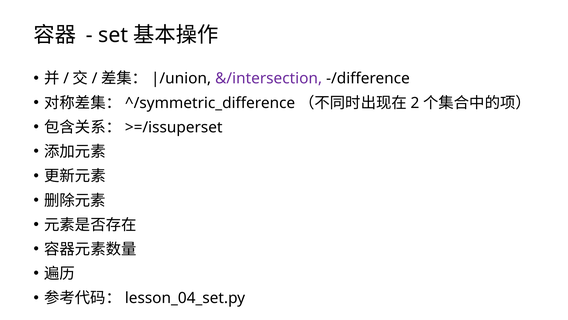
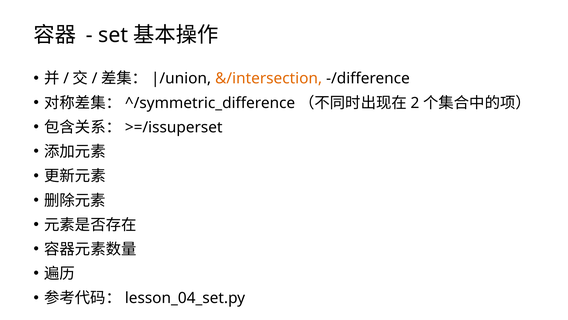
&/intersection colour: purple -> orange
